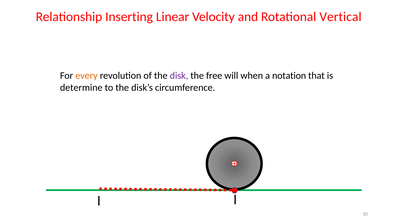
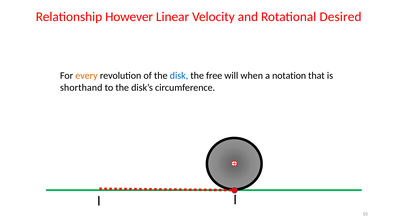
Inserting: Inserting -> However
Vertical: Vertical -> Desired
disk colour: purple -> blue
determine: determine -> shorthand
